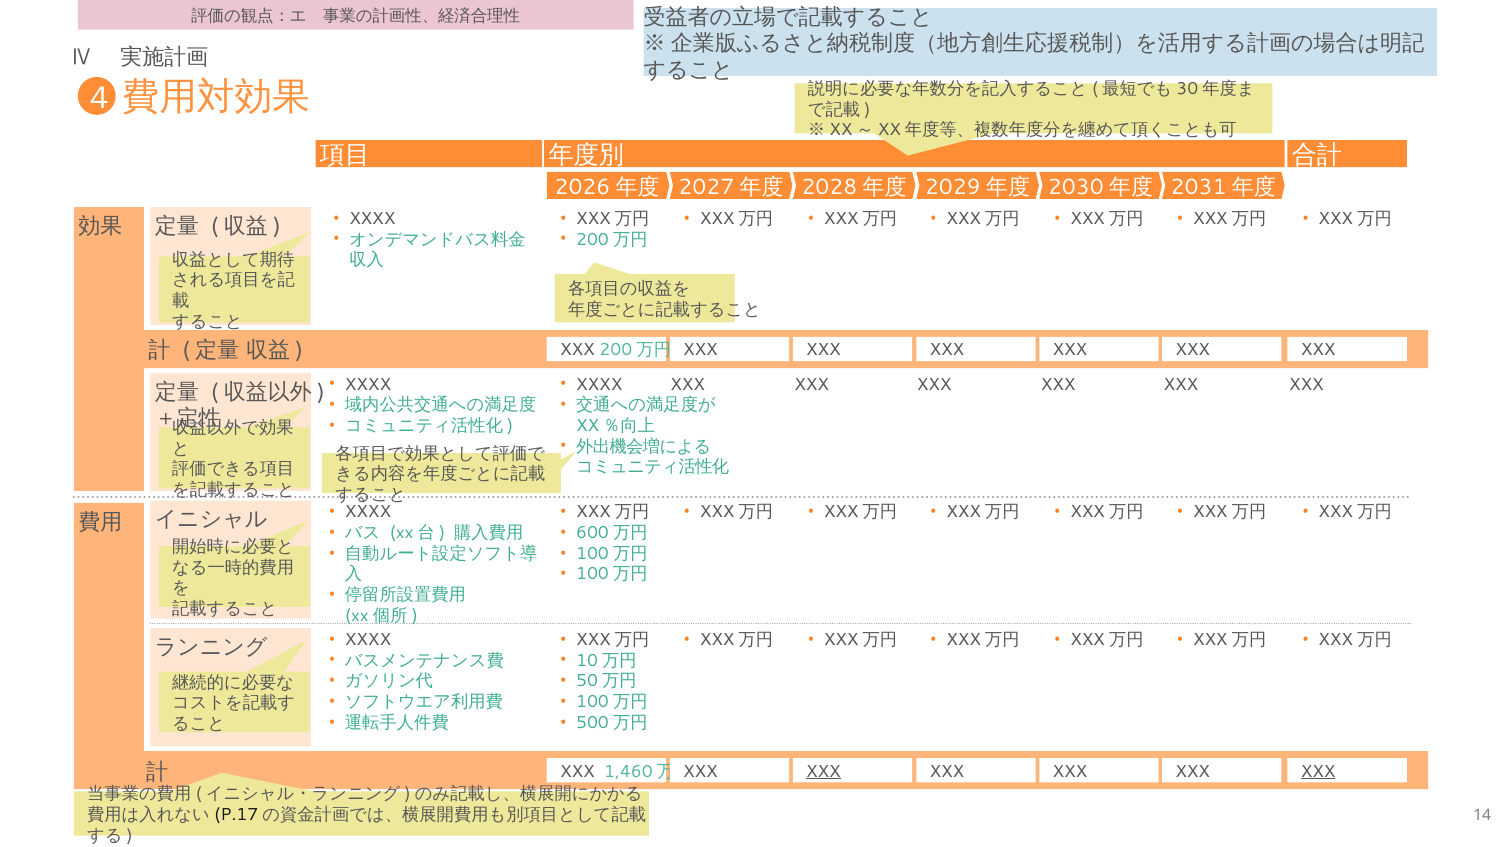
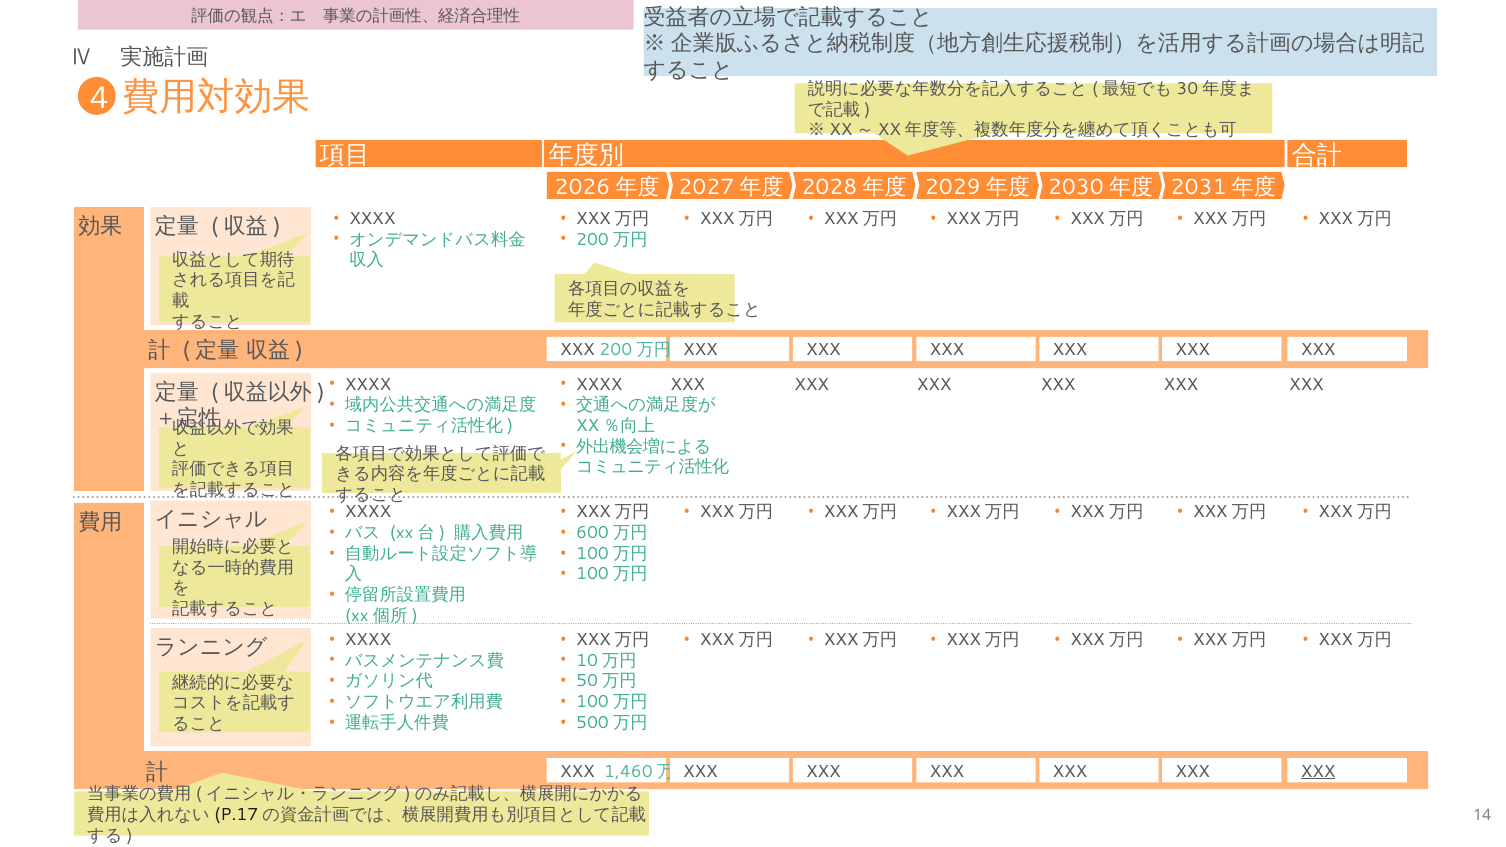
XXX at (823, 772) underline: present -> none
